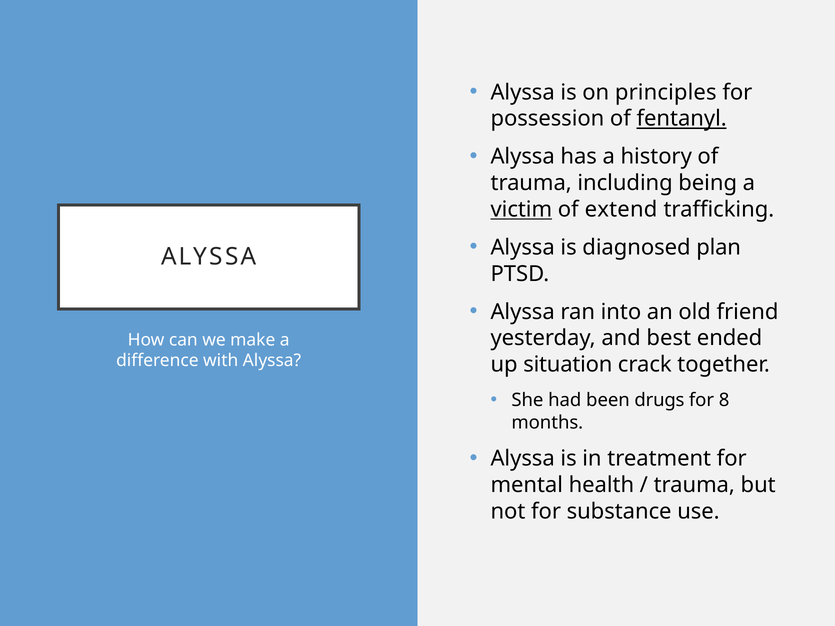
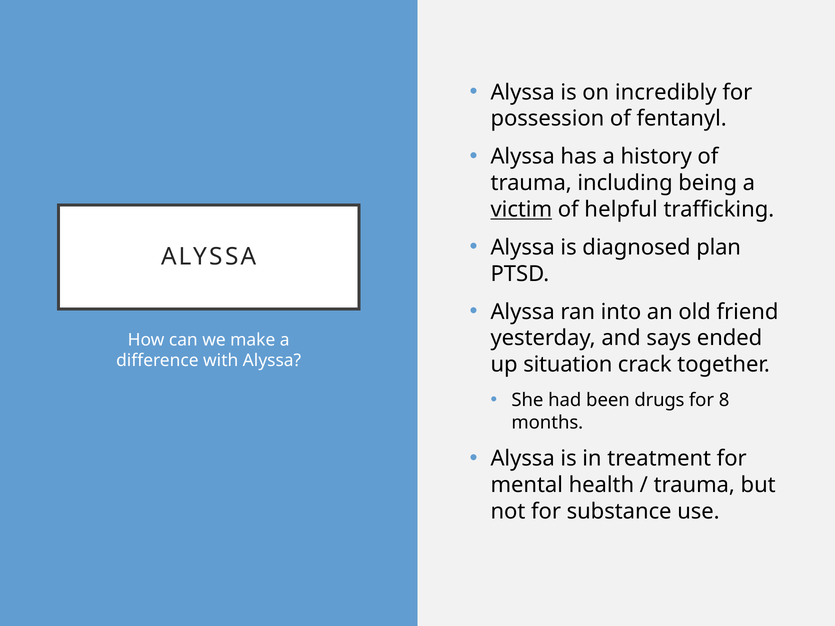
principles: principles -> incredibly
fentanyl underline: present -> none
extend: extend -> helpful
best: best -> says
